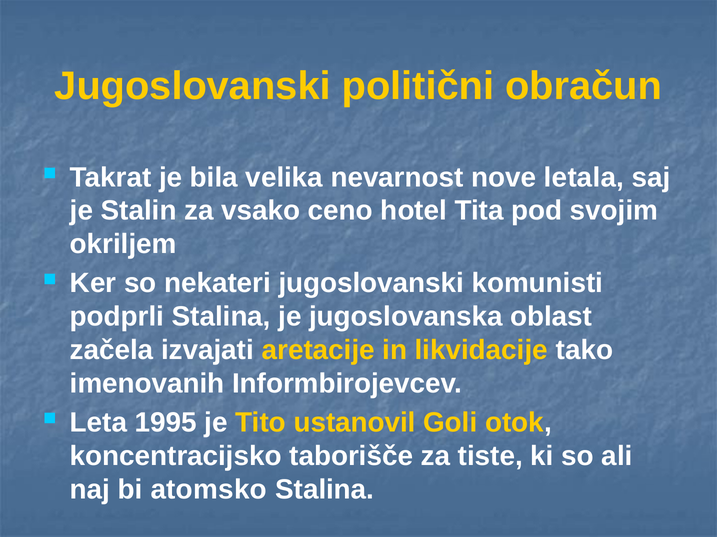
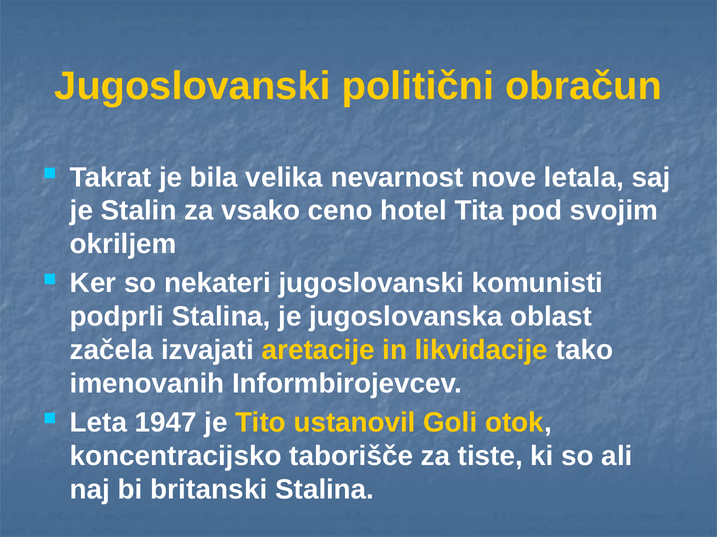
1995: 1995 -> 1947
atomsko: atomsko -> britanski
